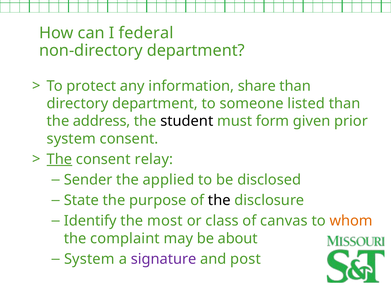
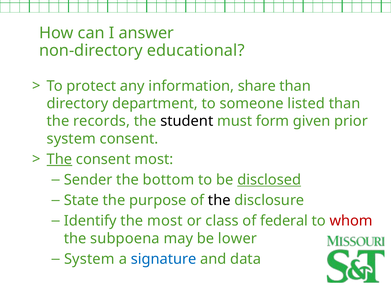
federal: federal -> answer
non-directory department: department -> educational
address: address -> records
consent relay: relay -> most
applied: applied -> bottom
disclosed underline: none -> present
canvas: canvas -> federal
whom colour: orange -> red
complaint: complaint -> subpoena
about: about -> lower
signature colour: purple -> blue
post: post -> data
